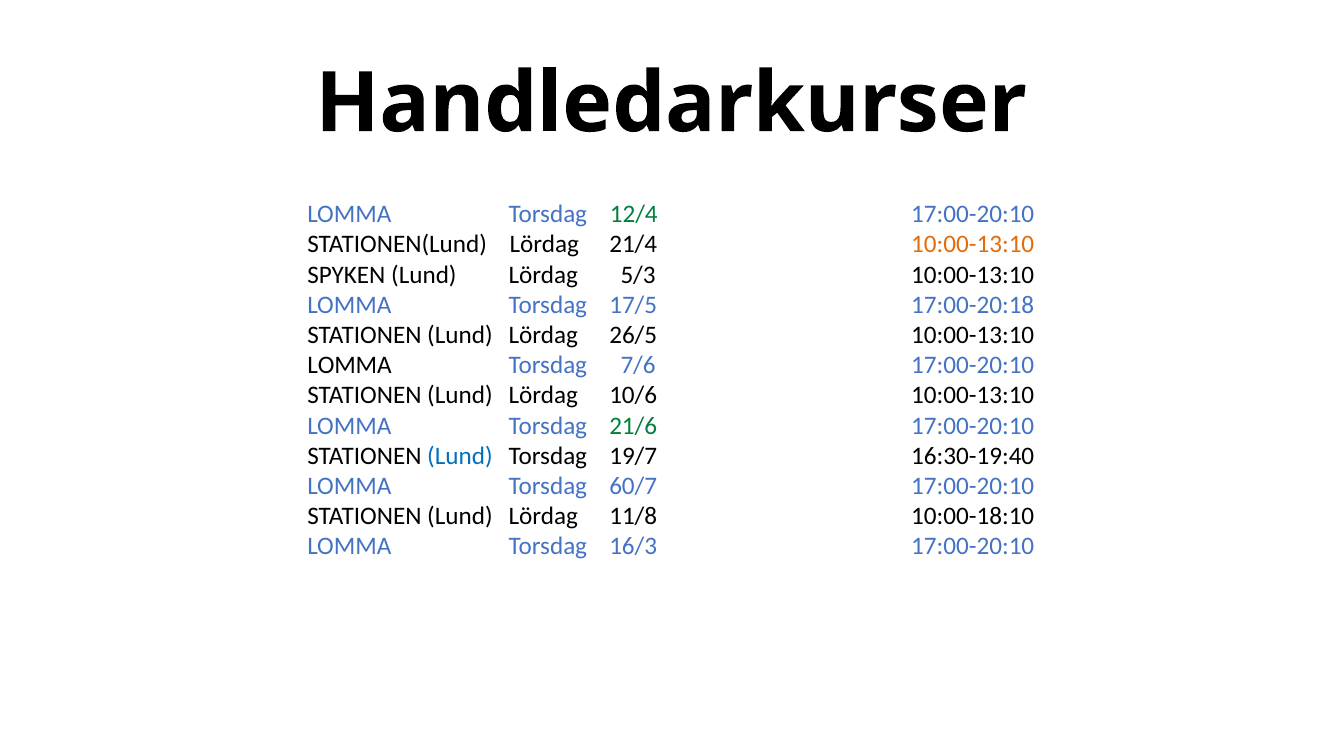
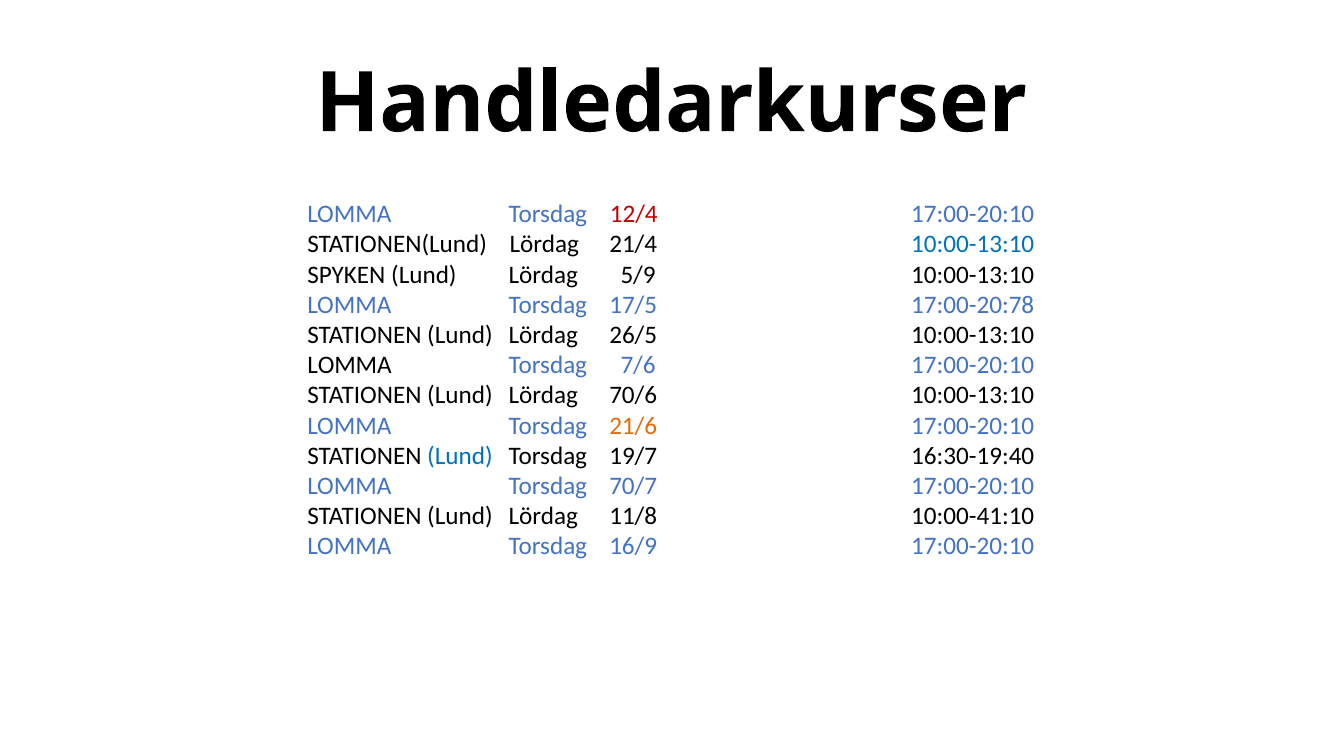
12/4 colour: green -> red
10:00-13:10 at (973, 244) colour: orange -> blue
5/3: 5/3 -> 5/9
17:00-20:18: 17:00-20:18 -> 17:00-20:78
10/6: 10/6 -> 70/6
21/6 colour: green -> orange
60/7: 60/7 -> 70/7
10:00-18:10: 10:00-18:10 -> 10:00-41:10
16/3: 16/3 -> 16/9
